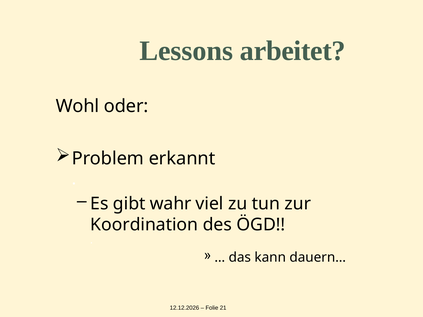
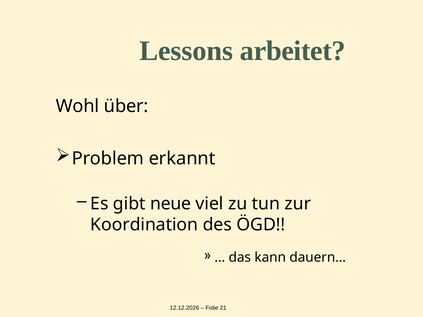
oder: oder -> über
wahr: wahr -> neue
